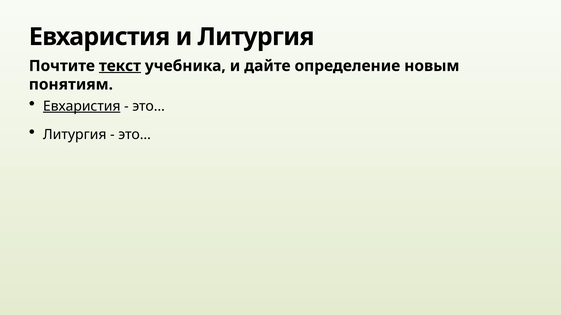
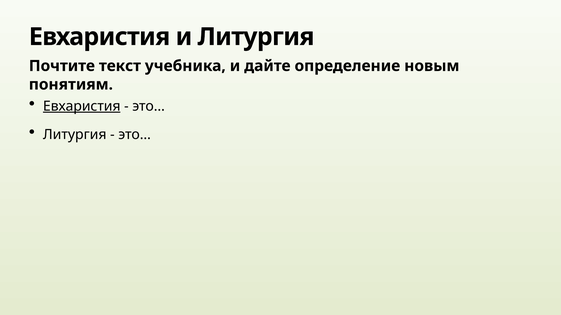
текст underline: present -> none
